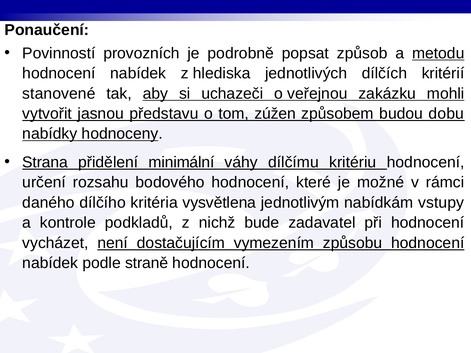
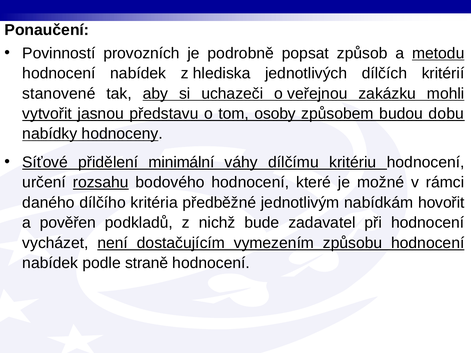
zúžen: zúžen -> osoby
Strana: Strana -> Síťové
rozsahu underline: none -> present
vysvětlena: vysvětlena -> předběžné
vstupy: vstupy -> hovořit
kontrole: kontrole -> pověřen
